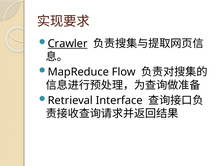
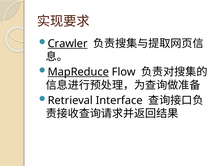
MapReduce underline: none -> present
